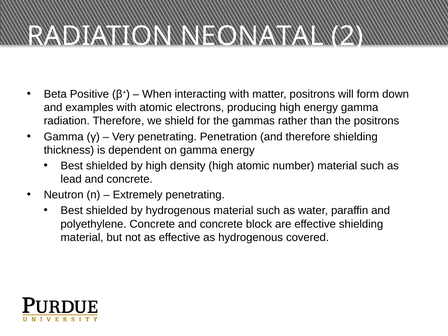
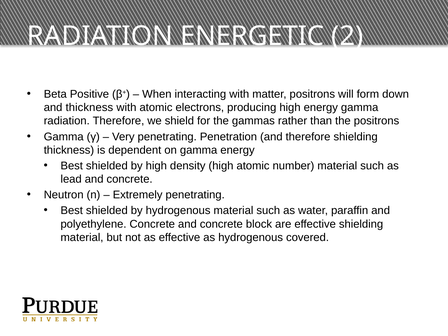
NEONATAL: NEONATAL -> ENERGETIC
and examples: examples -> thickness
